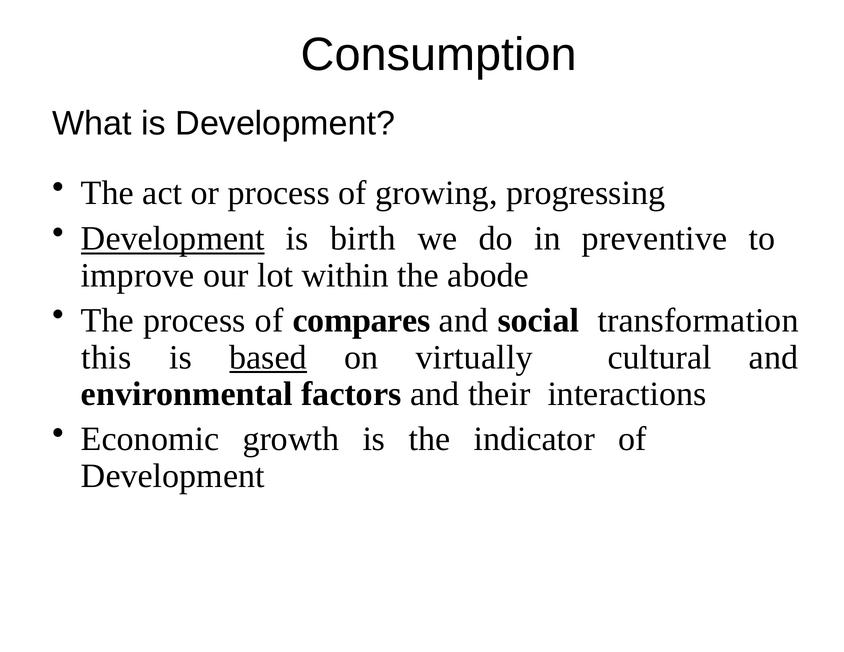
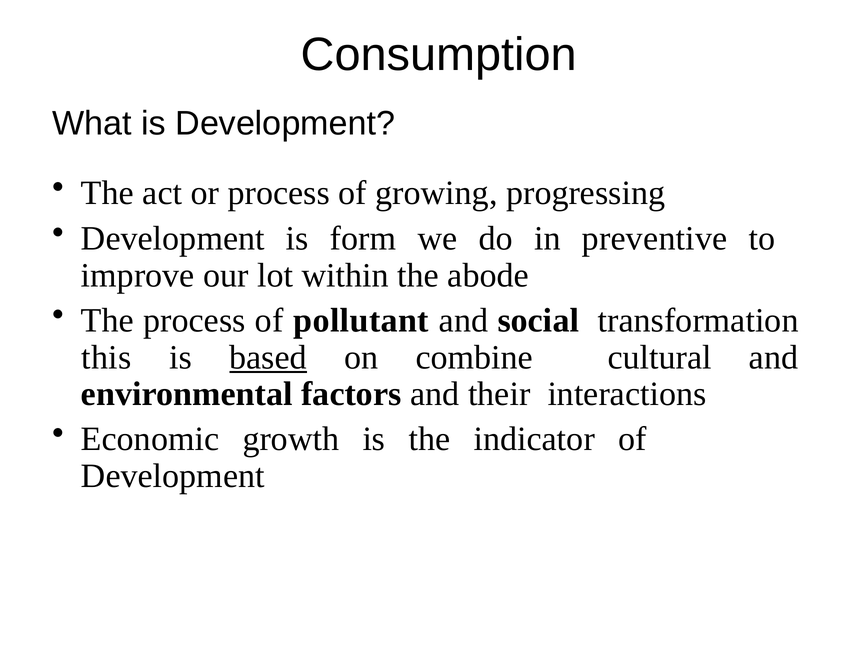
Development at (173, 239) underline: present -> none
birth: birth -> form
compares: compares -> pollutant
virtually: virtually -> combine
